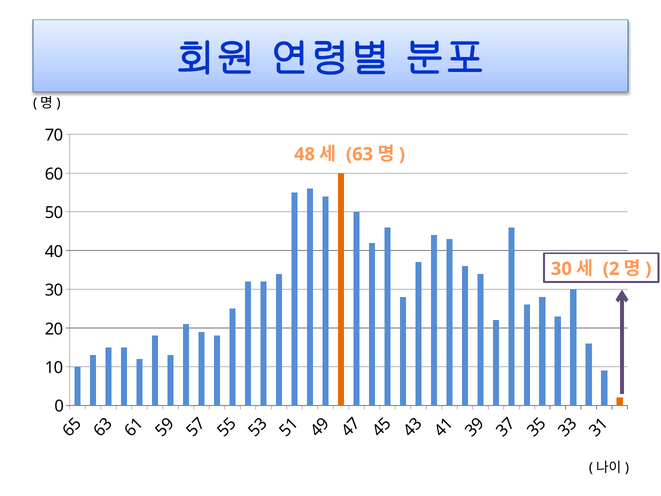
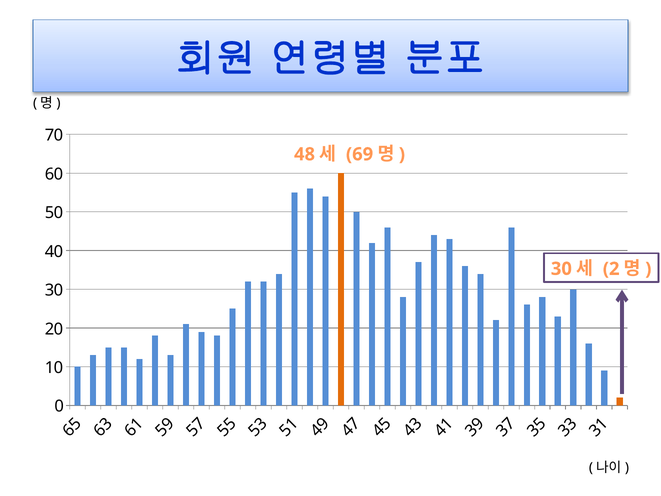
63: 63 -> 69
